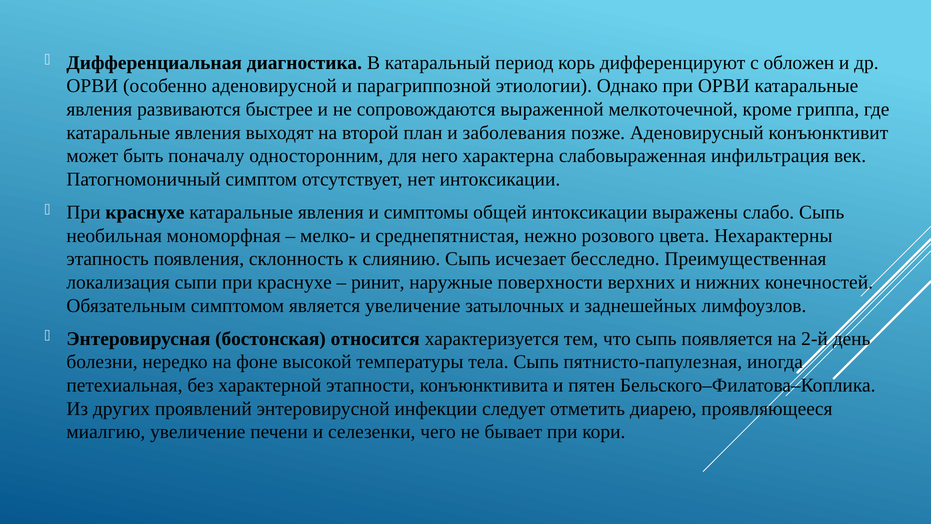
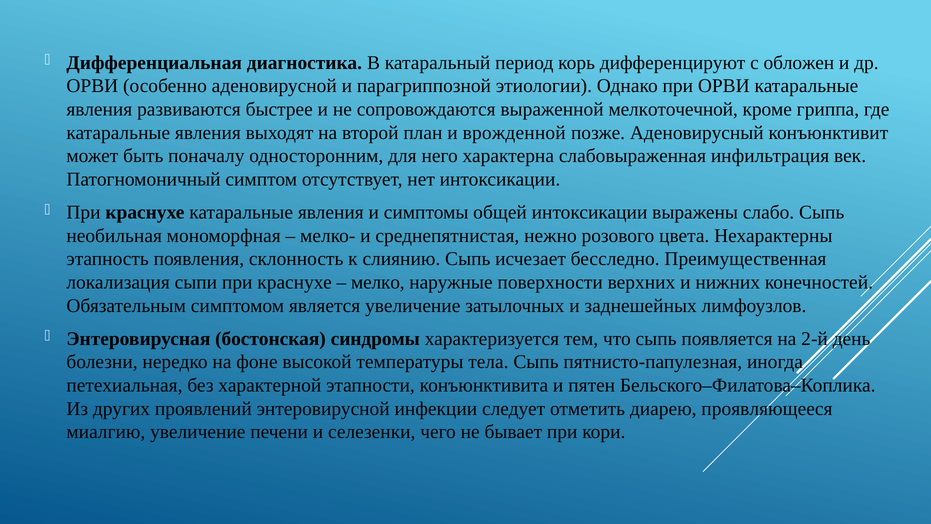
заболевания: заболевания -> врожденной
ринит: ринит -> мелко
относится: относится -> синдромы
